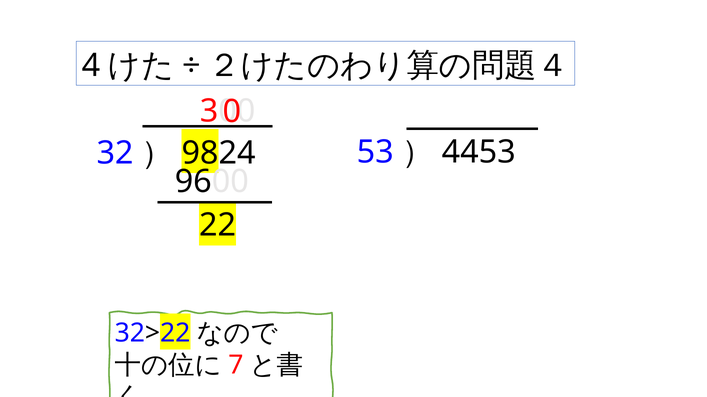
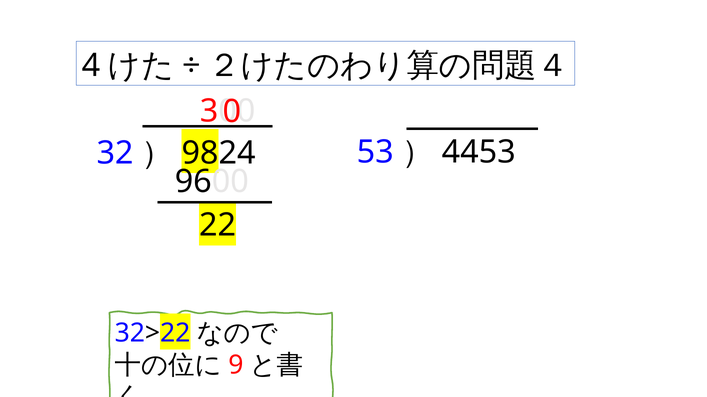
7: 7 -> 9
